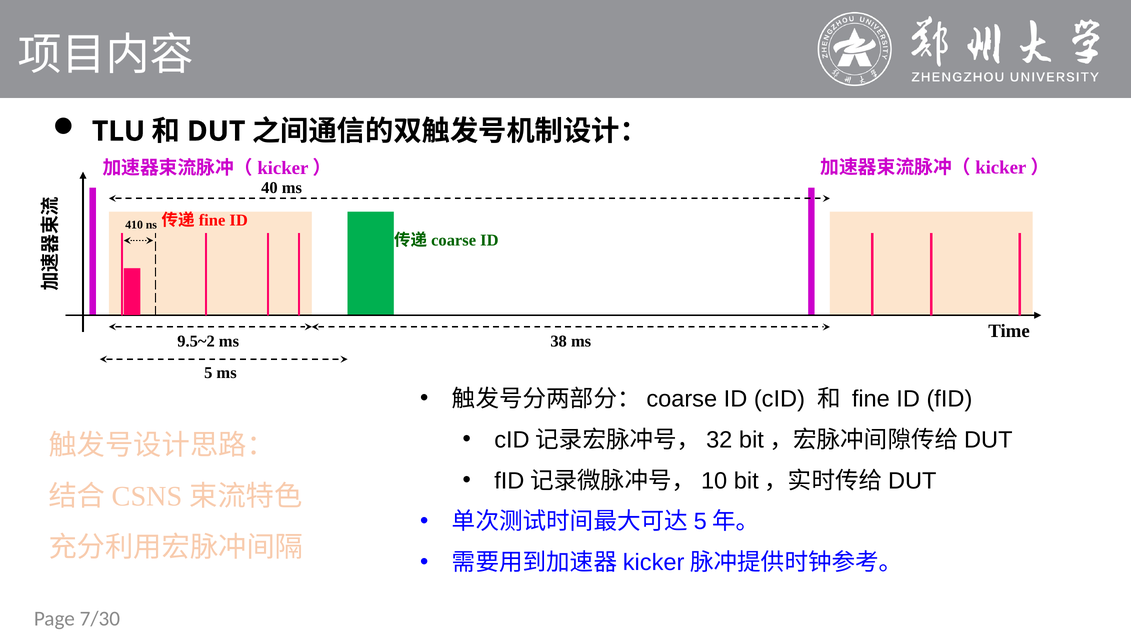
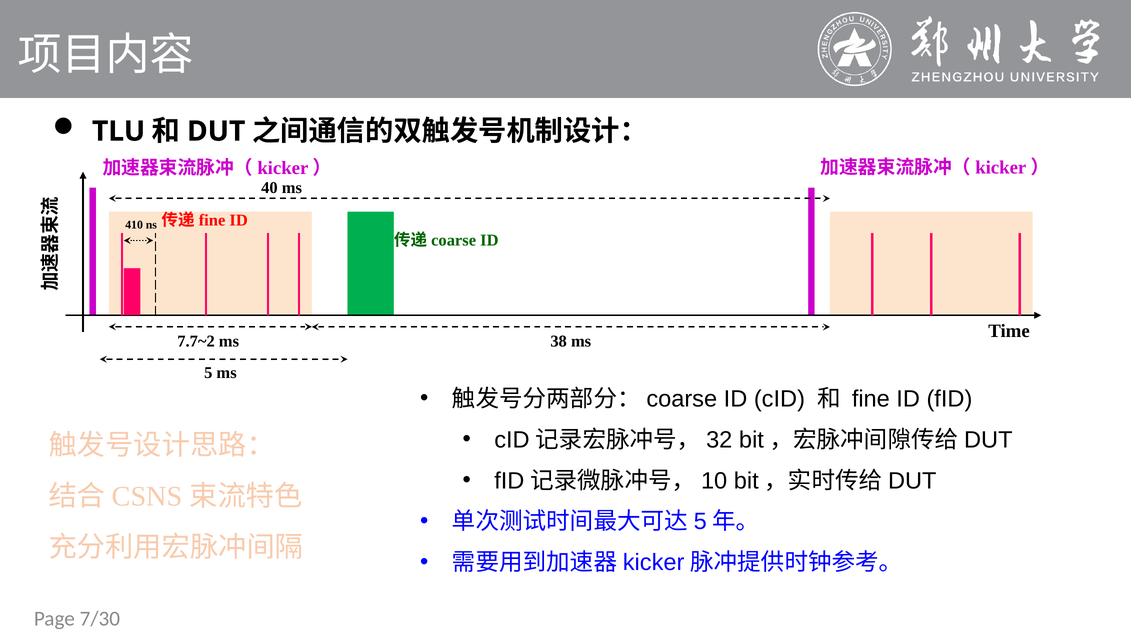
9.5~2: 9.5~2 -> 7.7~2
